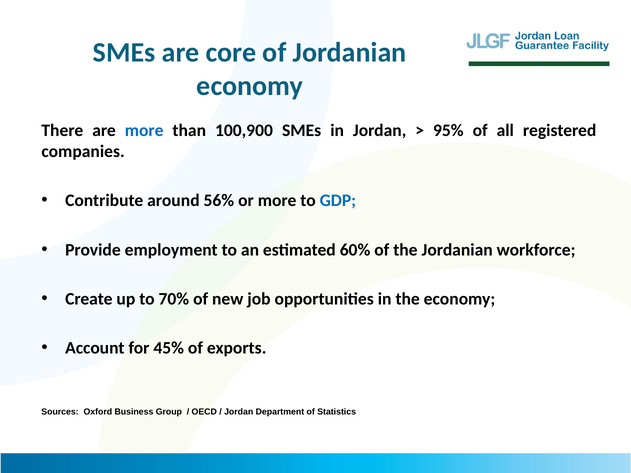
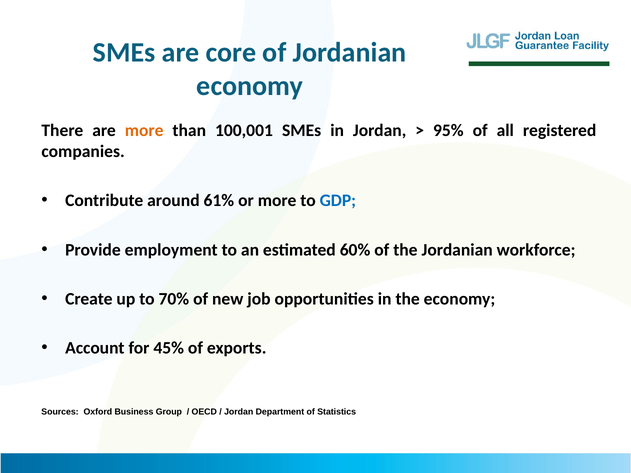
more at (144, 131) colour: blue -> orange
100,900: 100,900 -> 100,001
56%: 56% -> 61%
